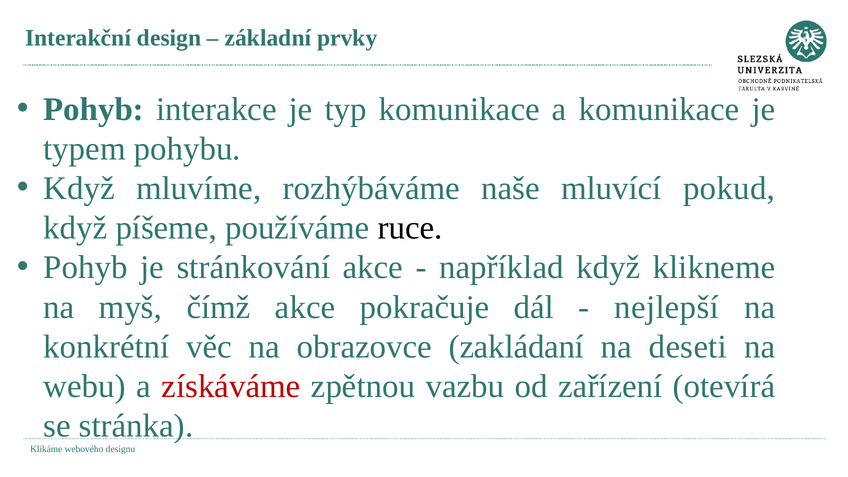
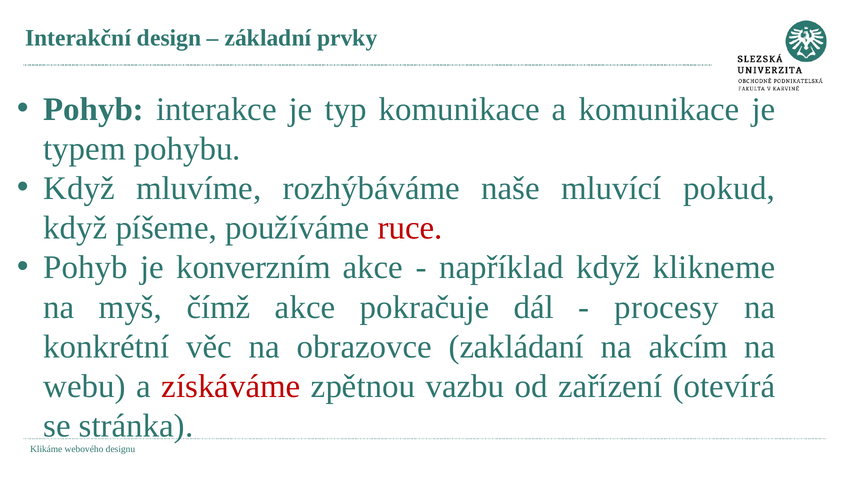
ruce colour: black -> red
stránkování: stránkování -> konverzním
nejlepší: nejlepší -> procesy
deseti: deseti -> akcím
